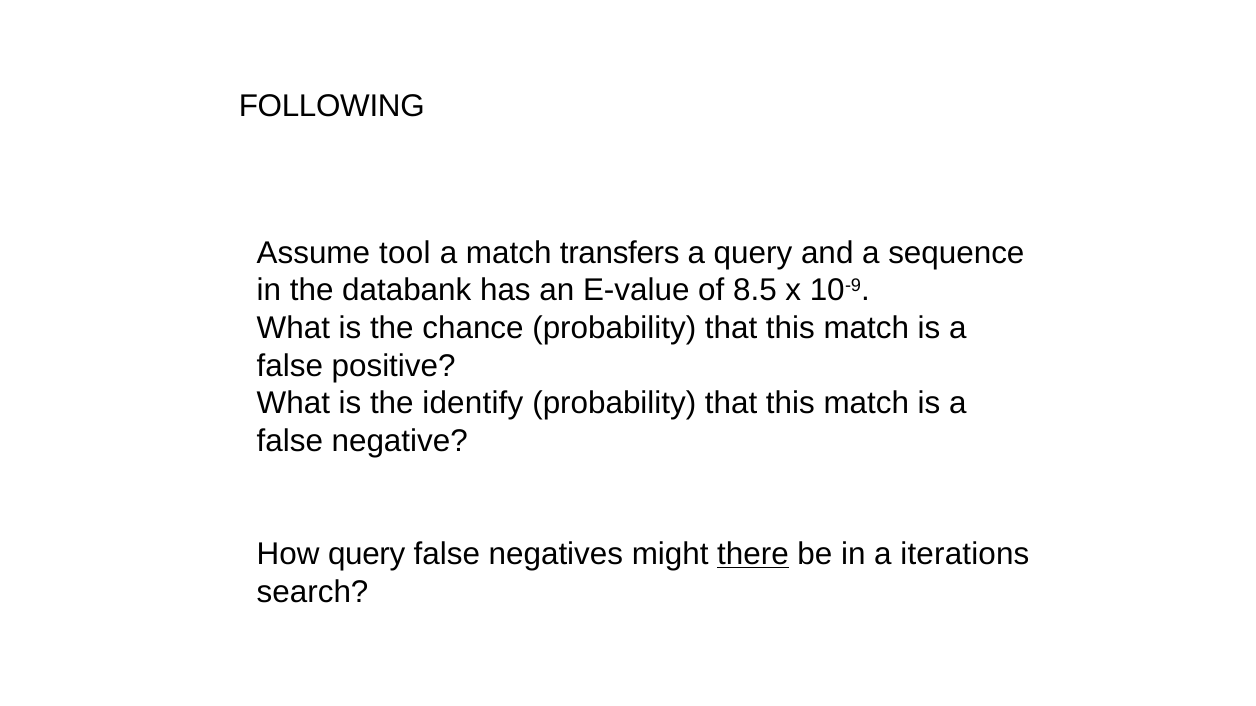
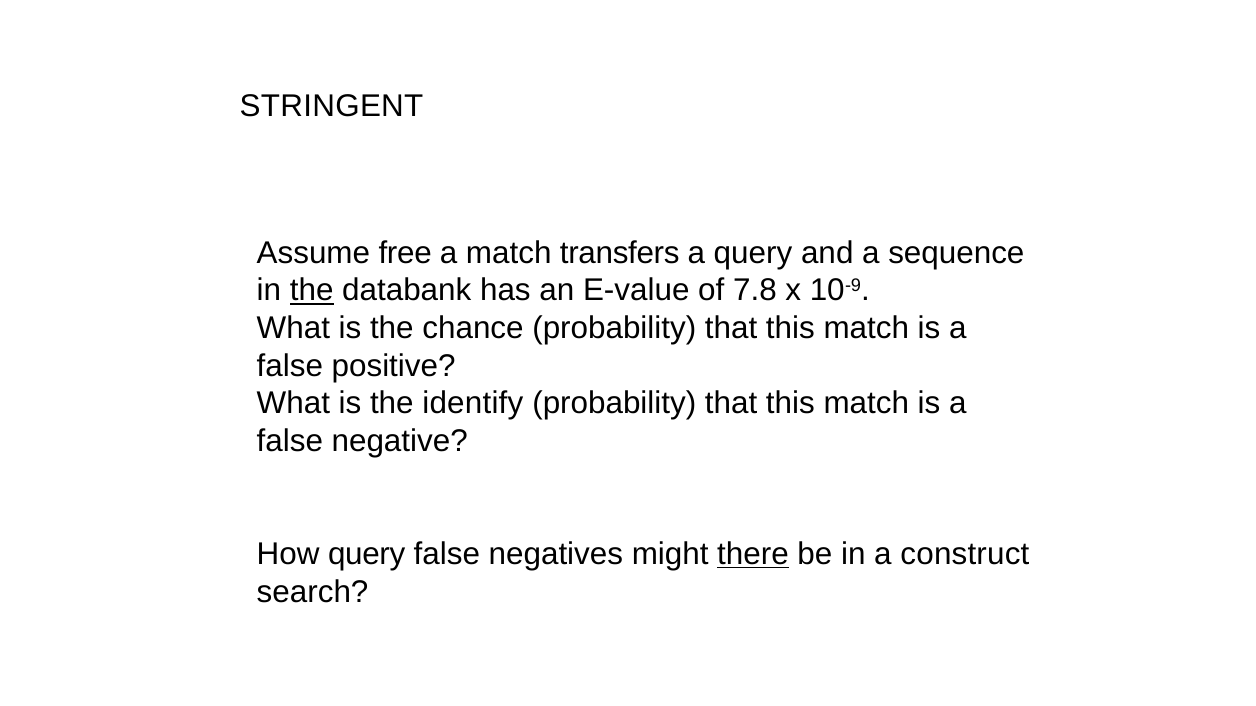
FOLLOWING: FOLLOWING -> STRINGENT
tool: tool -> free
the at (312, 291) underline: none -> present
8.5: 8.5 -> 7.8
iterations: iterations -> construct
